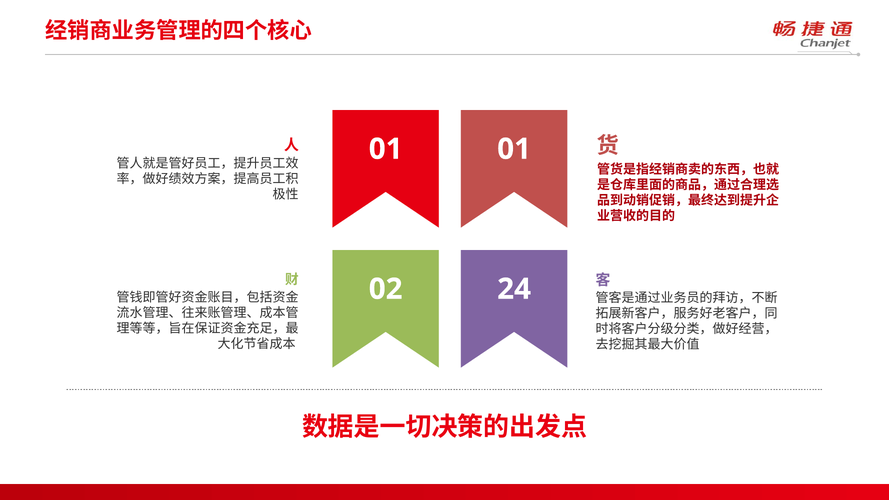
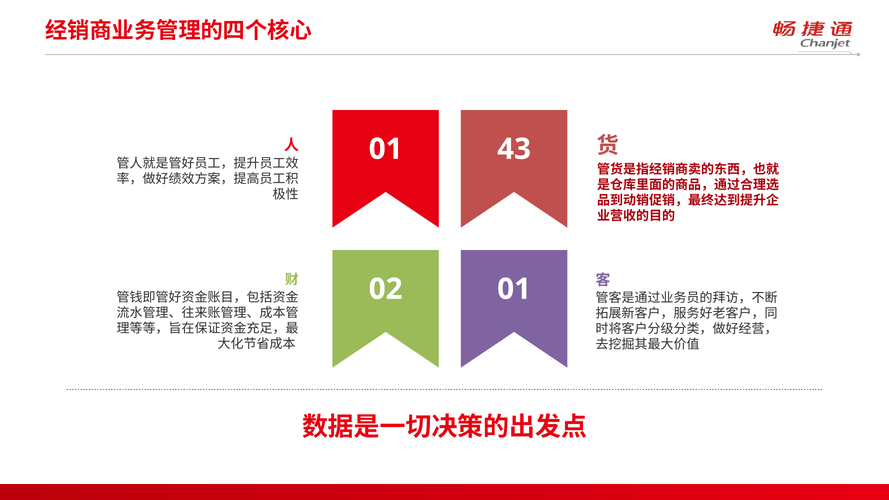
01 01: 01 -> 43
02 24: 24 -> 01
